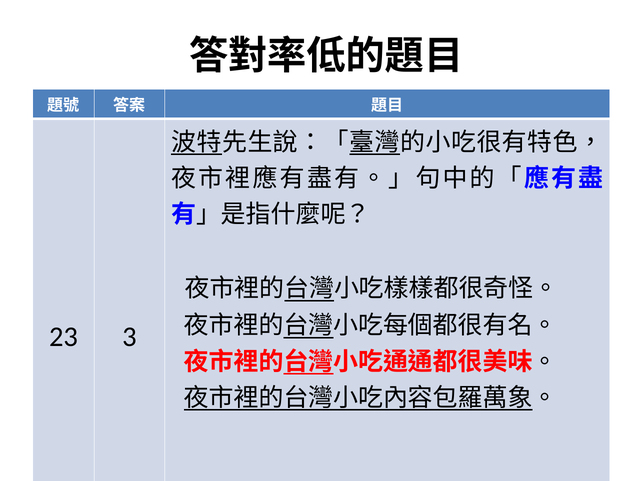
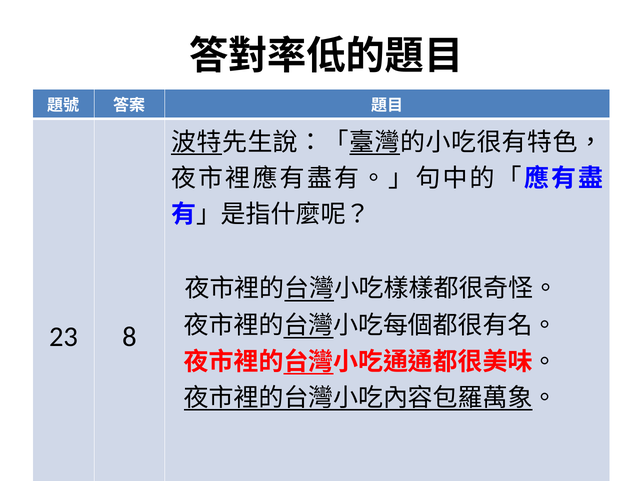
3: 3 -> 8
